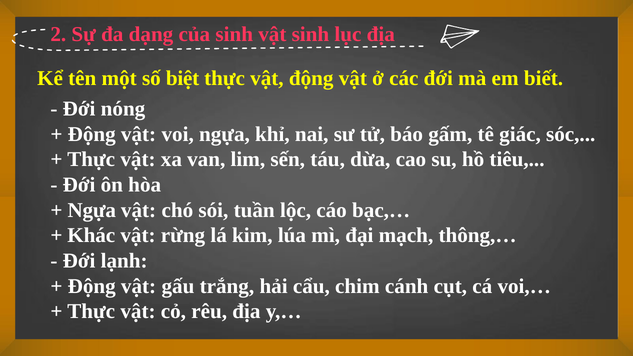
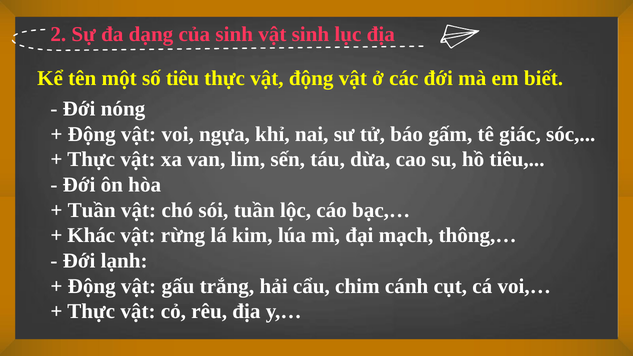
số biệt: biệt -> tiêu
Ngựa at (92, 210): Ngựa -> Tuần
